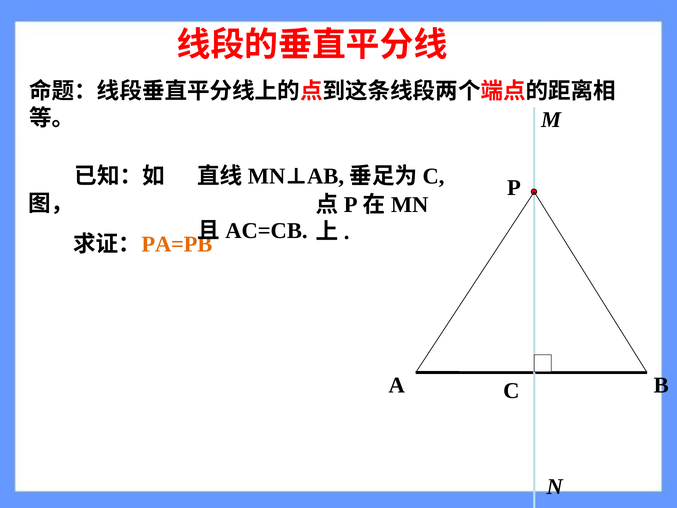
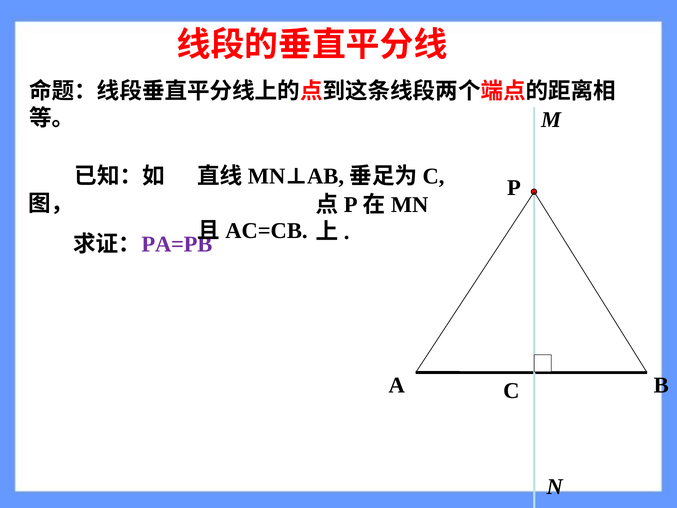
PA=PB colour: orange -> purple
